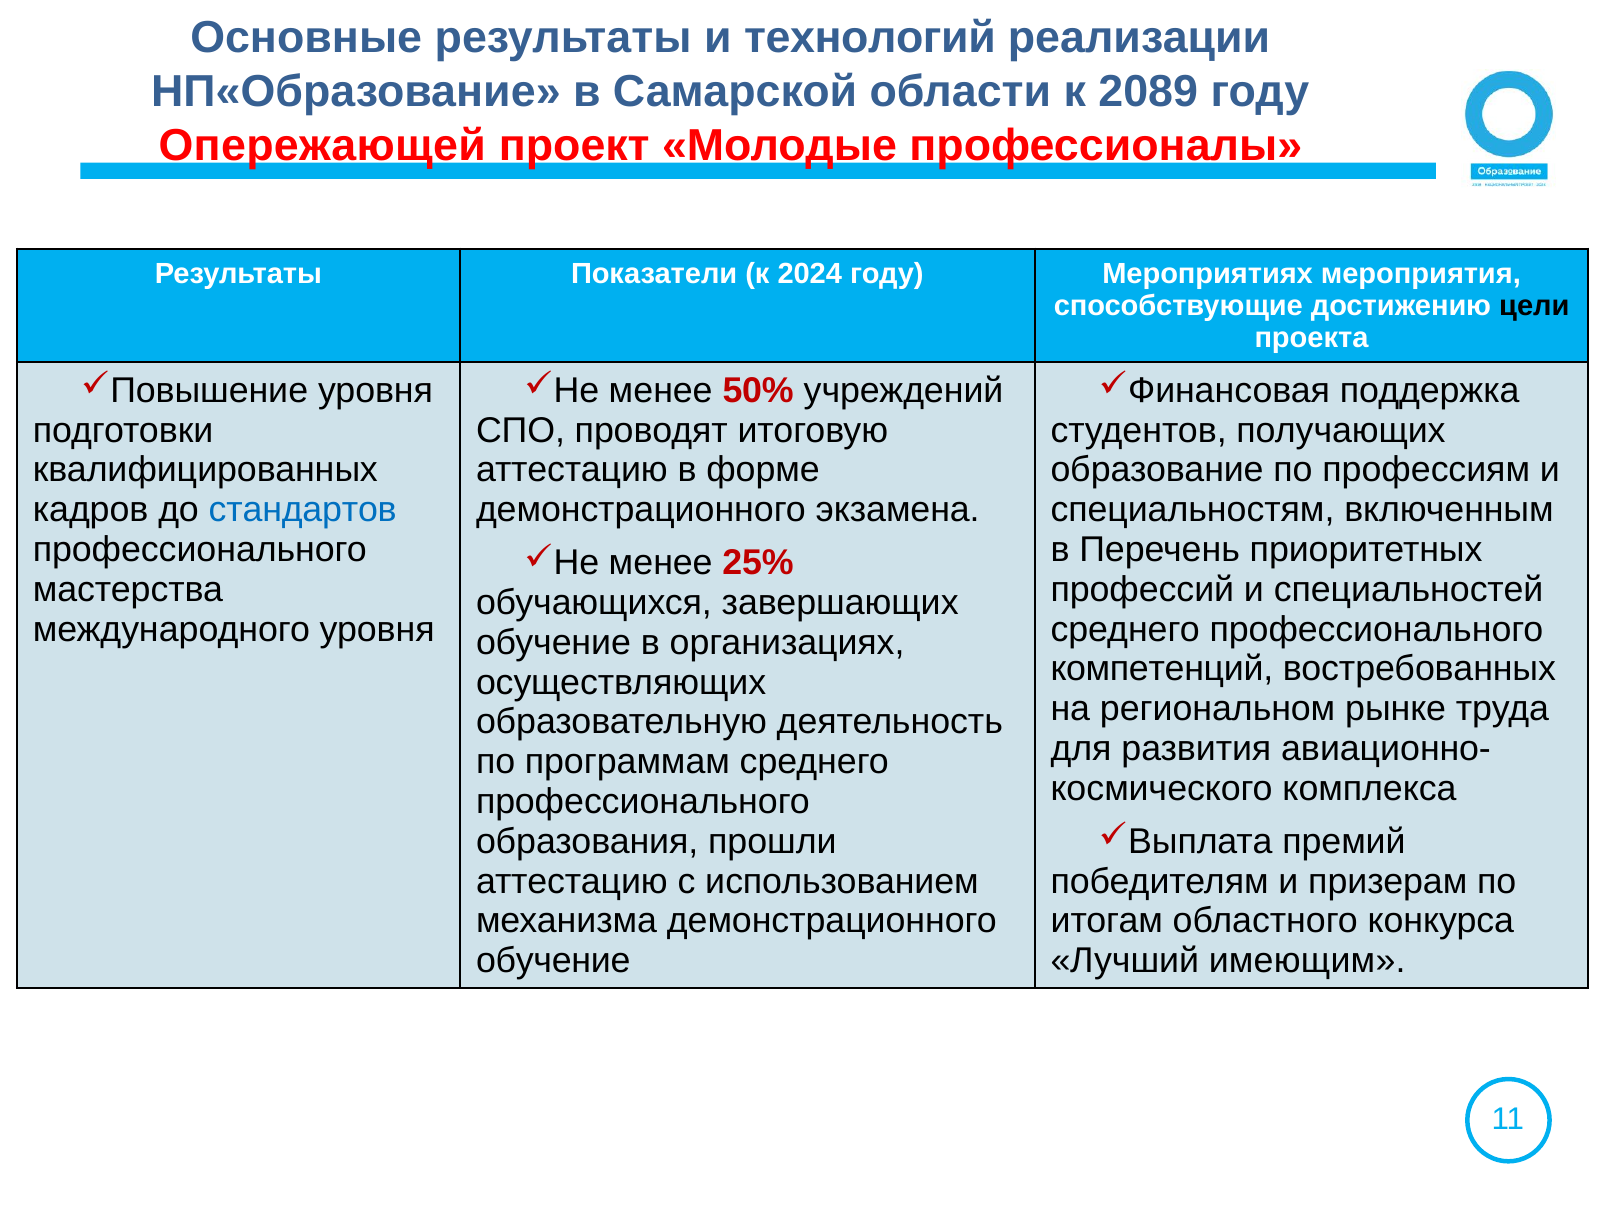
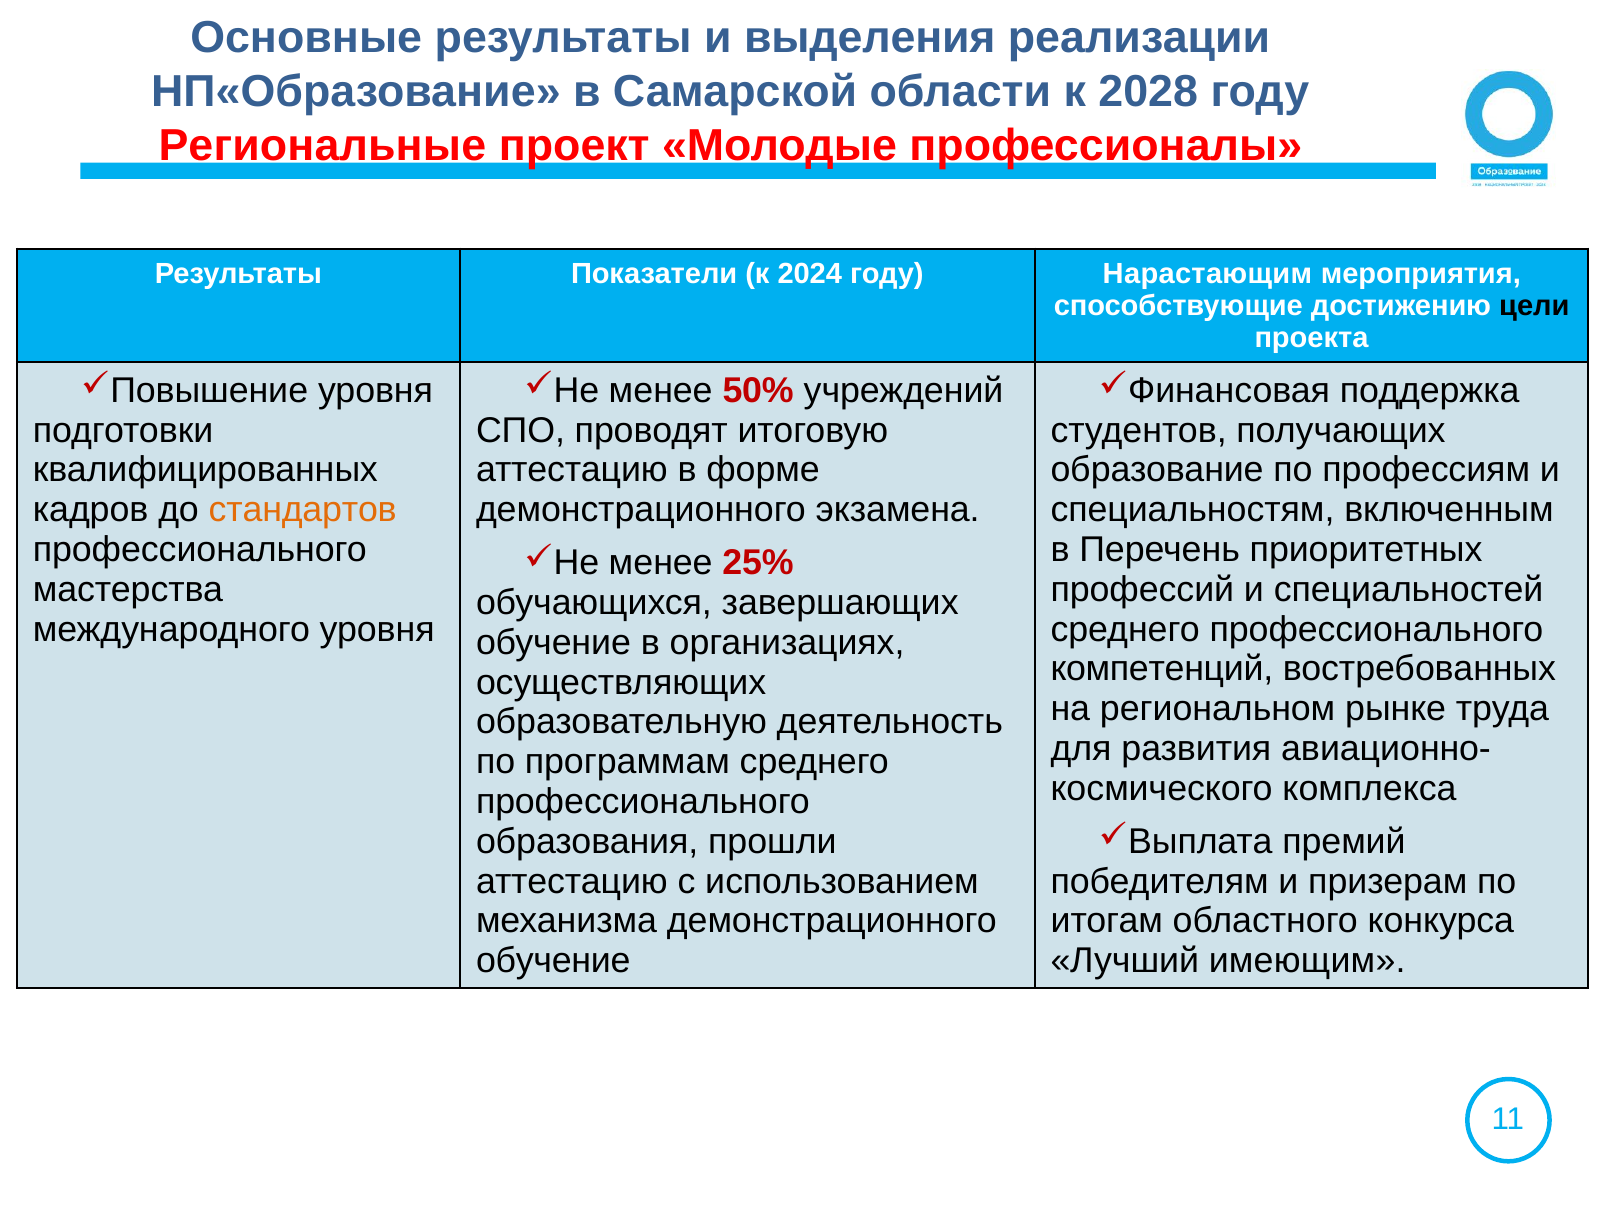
технологий: технологий -> выделения
2089: 2089 -> 2028
Опережающей: Опережающей -> Региональные
Мероприятиях: Мероприятиях -> Нарастающим
стандартов colour: blue -> orange
